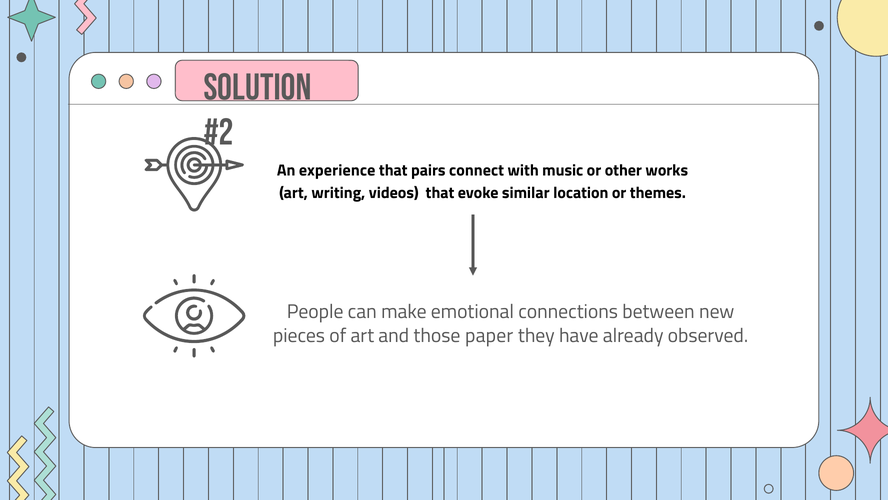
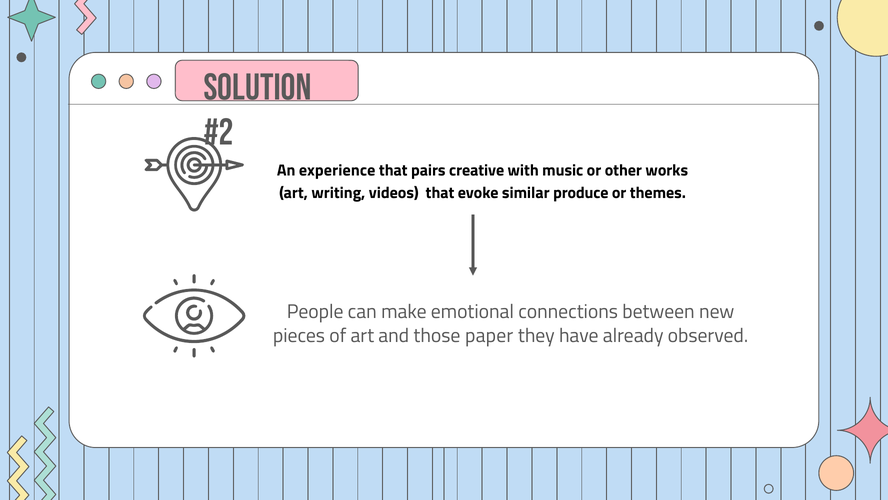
connect: connect -> creative
location: location -> produce
